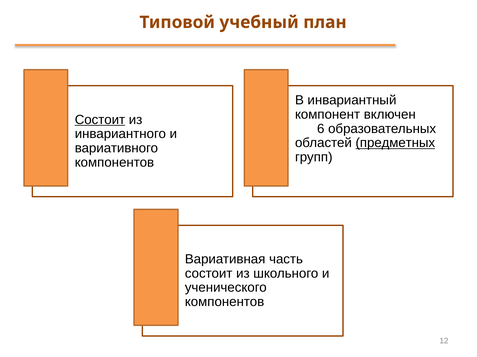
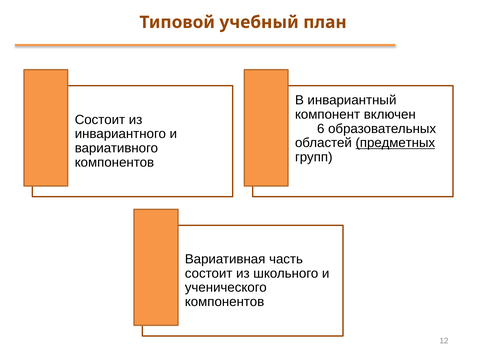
Состоит at (100, 120) underline: present -> none
